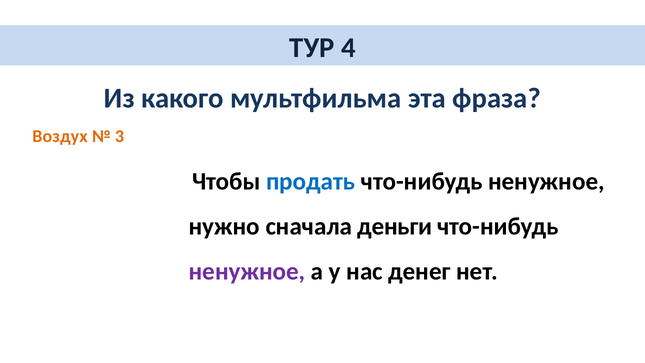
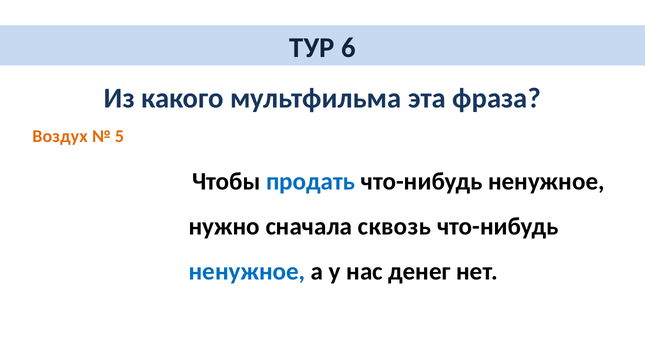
4: 4 -> 6
3: 3 -> 5
деньги: деньги -> сквозь
ненужное at (247, 272) colour: purple -> blue
